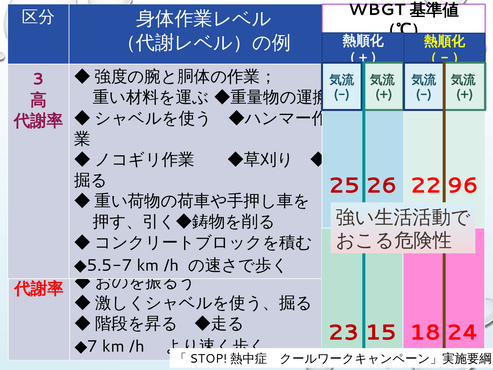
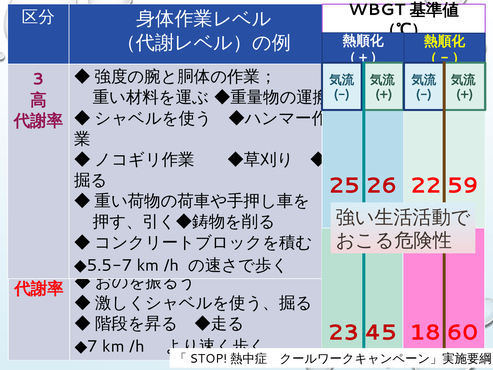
96: 96 -> 59
15: 15 -> 45
24: 24 -> 60
